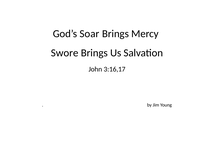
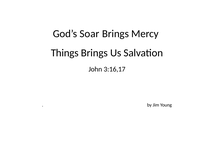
Swore: Swore -> Things
